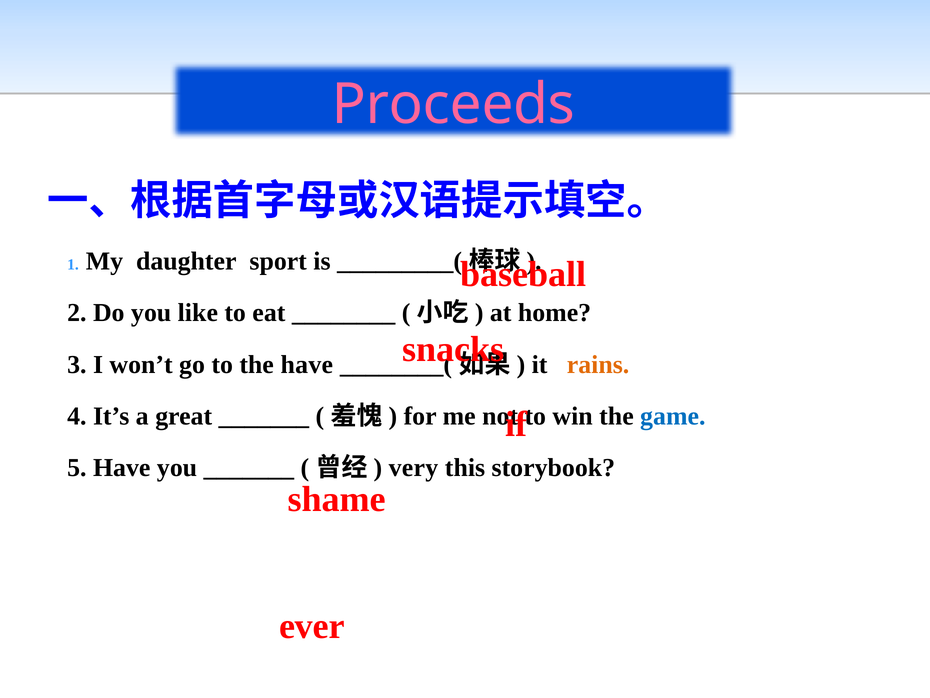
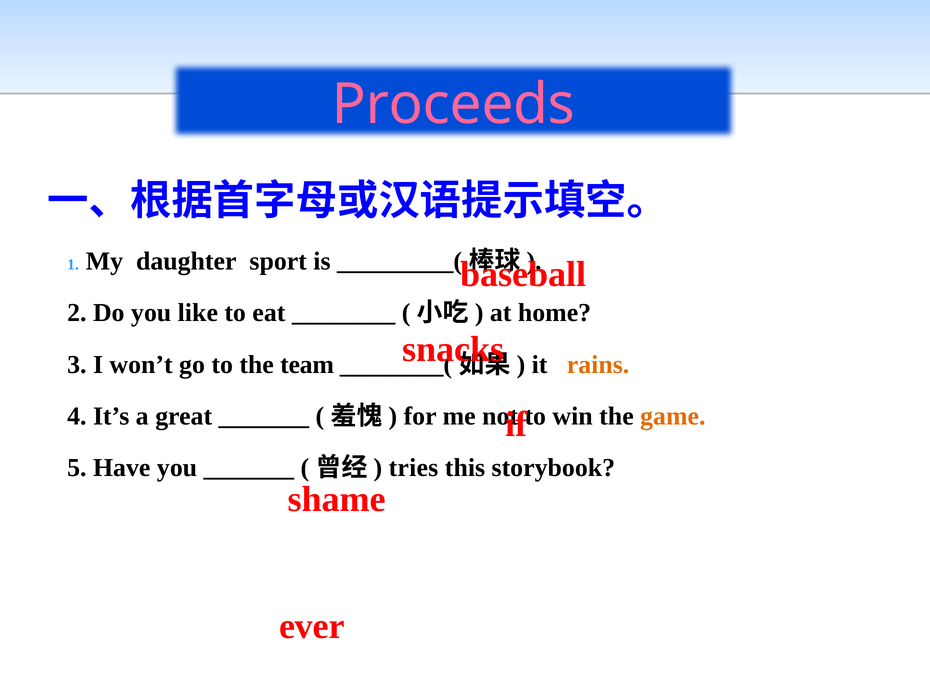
the have: have -> team
game colour: blue -> orange
very: very -> tries
